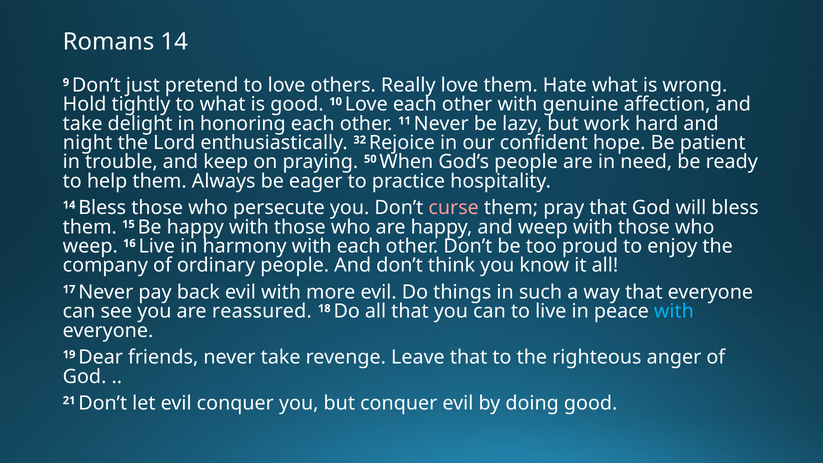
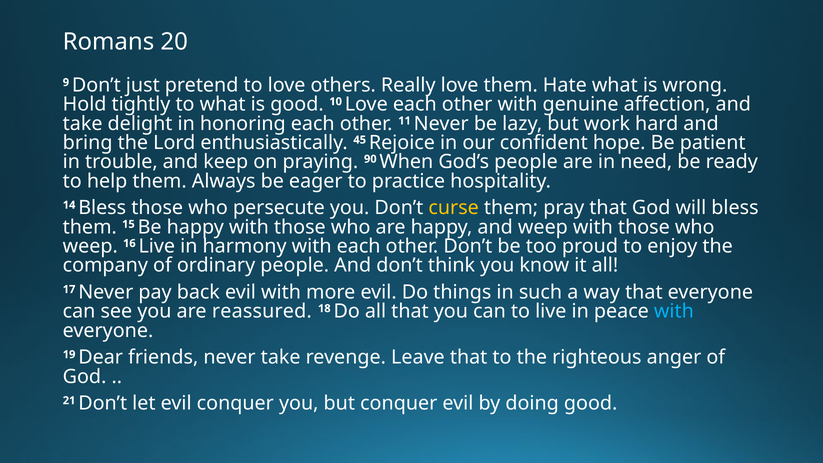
Romans 14: 14 -> 20
night: night -> bring
32: 32 -> 45
50: 50 -> 90
curse colour: pink -> yellow
